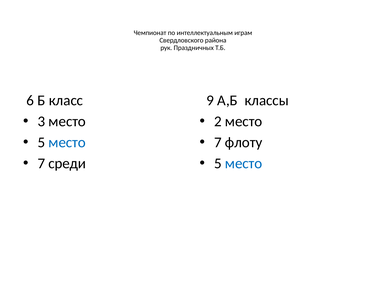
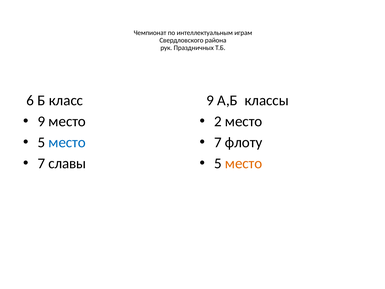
3 at (41, 121): 3 -> 9
среди: среди -> славы
место at (244, 163) colour: blue -> orange
